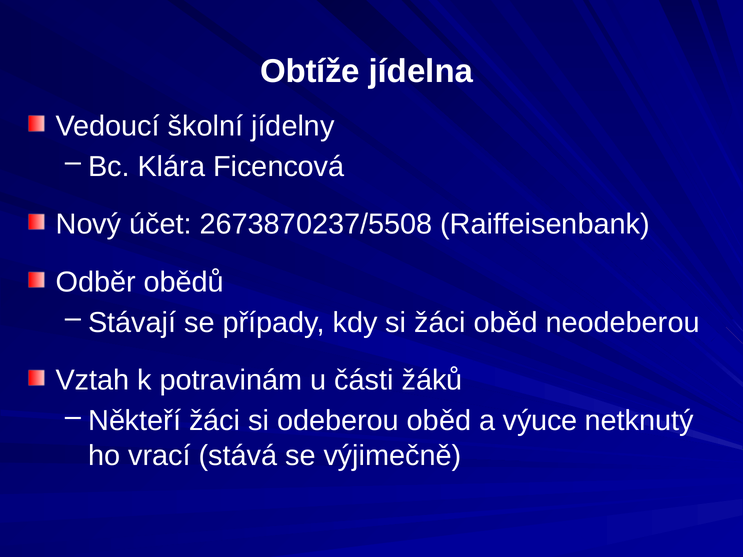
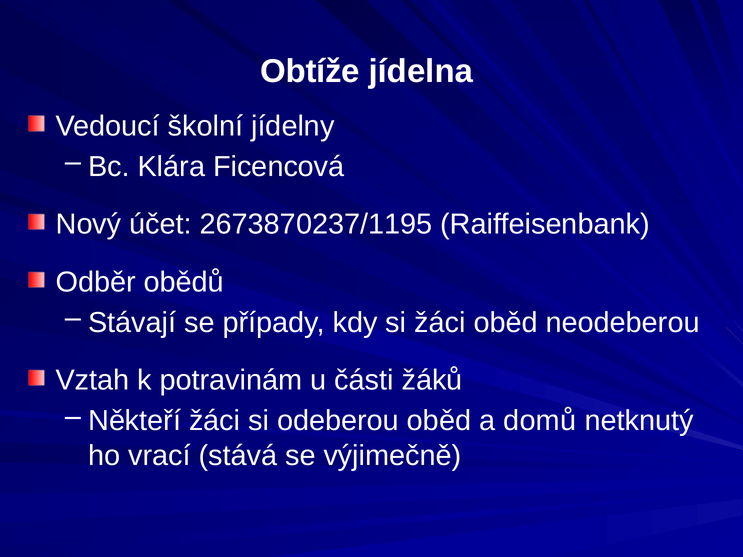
2673870237/5508: 2673870237/5508 -> 2673870237/1195
výuce: výuce -> domů
